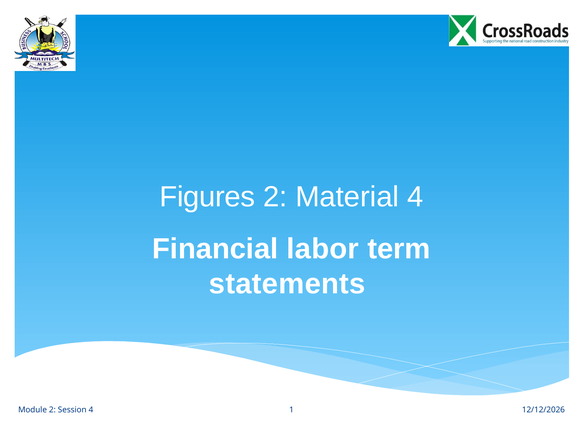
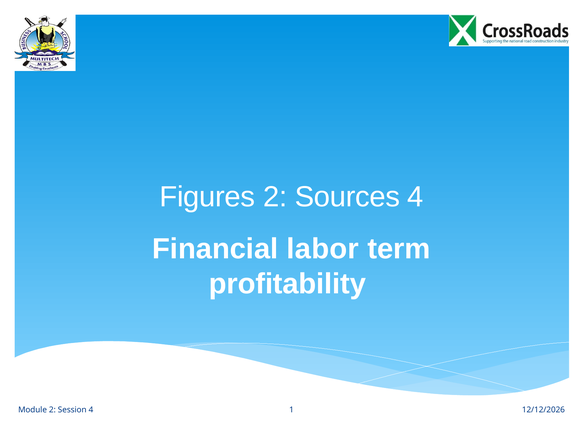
Material: Material -> Sources
statements: statements -> profitability
